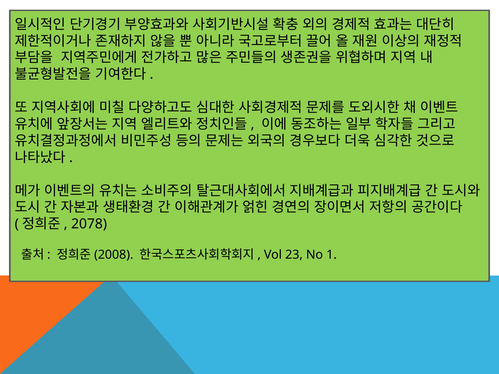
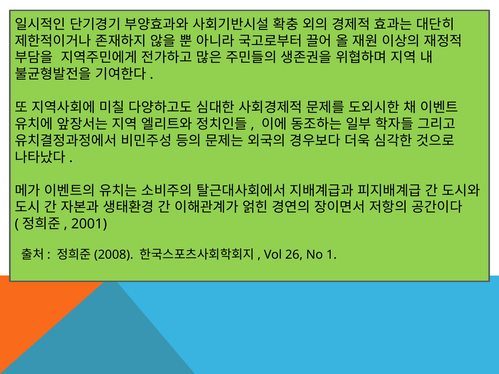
2078: 2078 -> 2001
23: 23 -> 26
